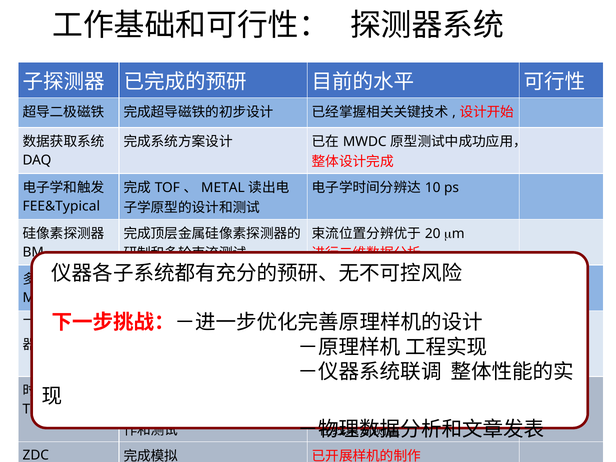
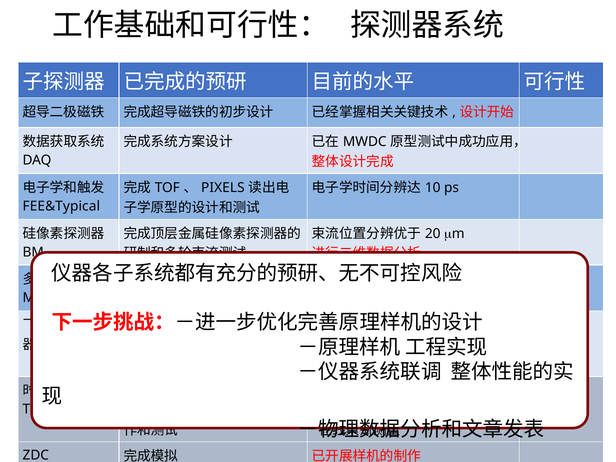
METAL: METAL -> PIXELS
